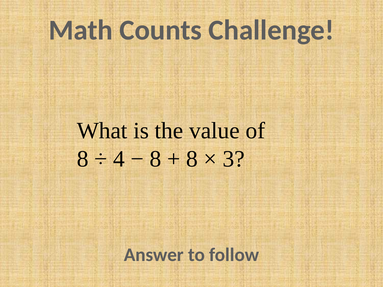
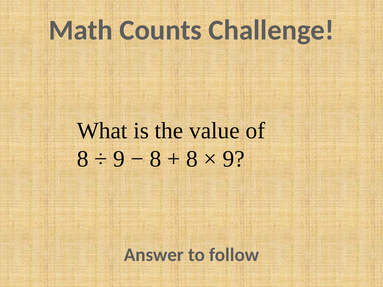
4 at (119, 159): 4 -> 9
3 at (234, 159): 3 -> 9
